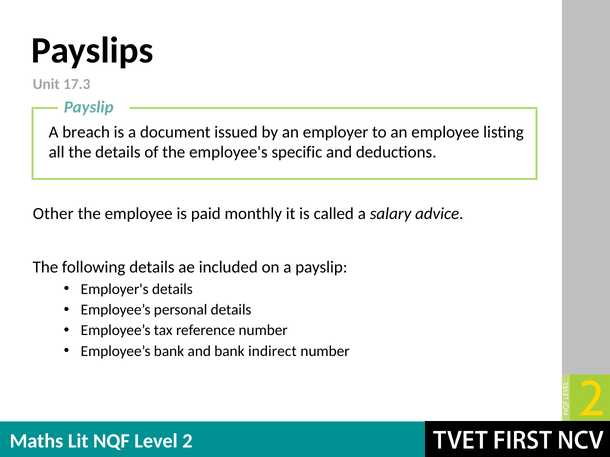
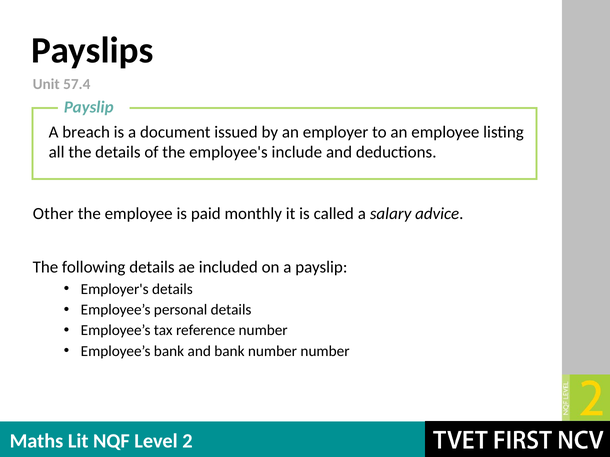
17.3: 17.3 -> 57.4
specific: specific -> include
bank indirect: indirect -> number
